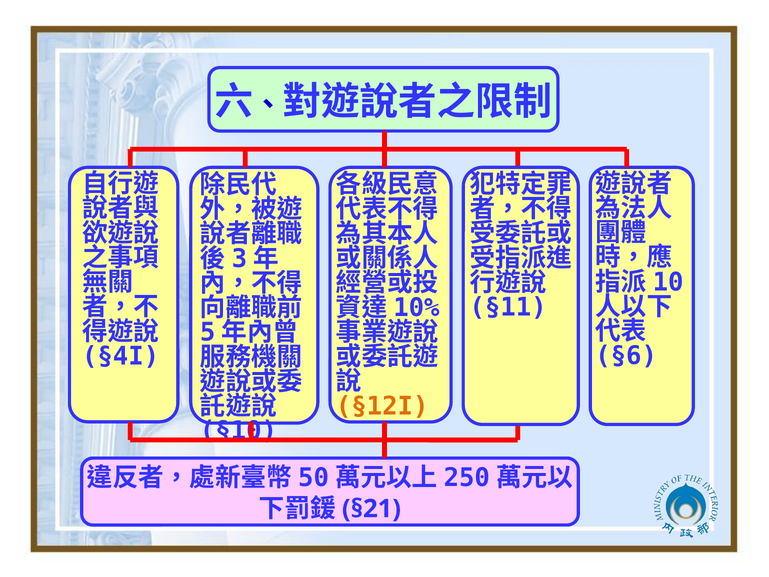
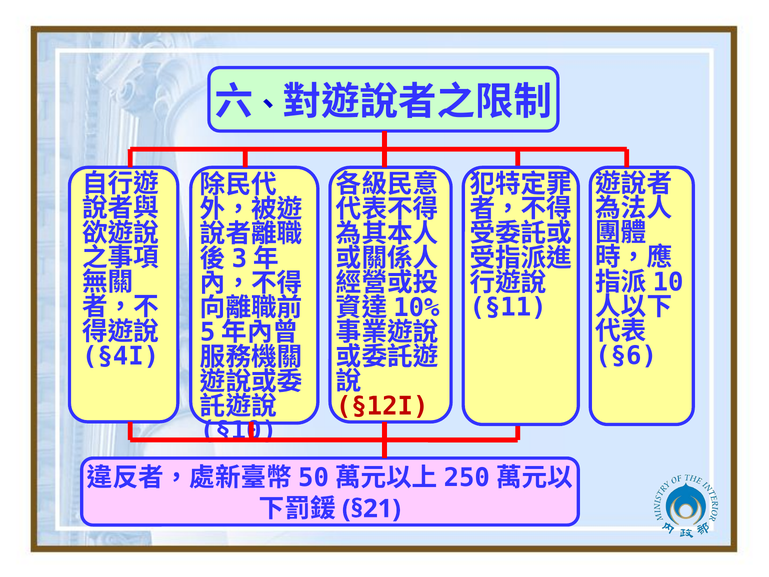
§12I colour: orange -> red
